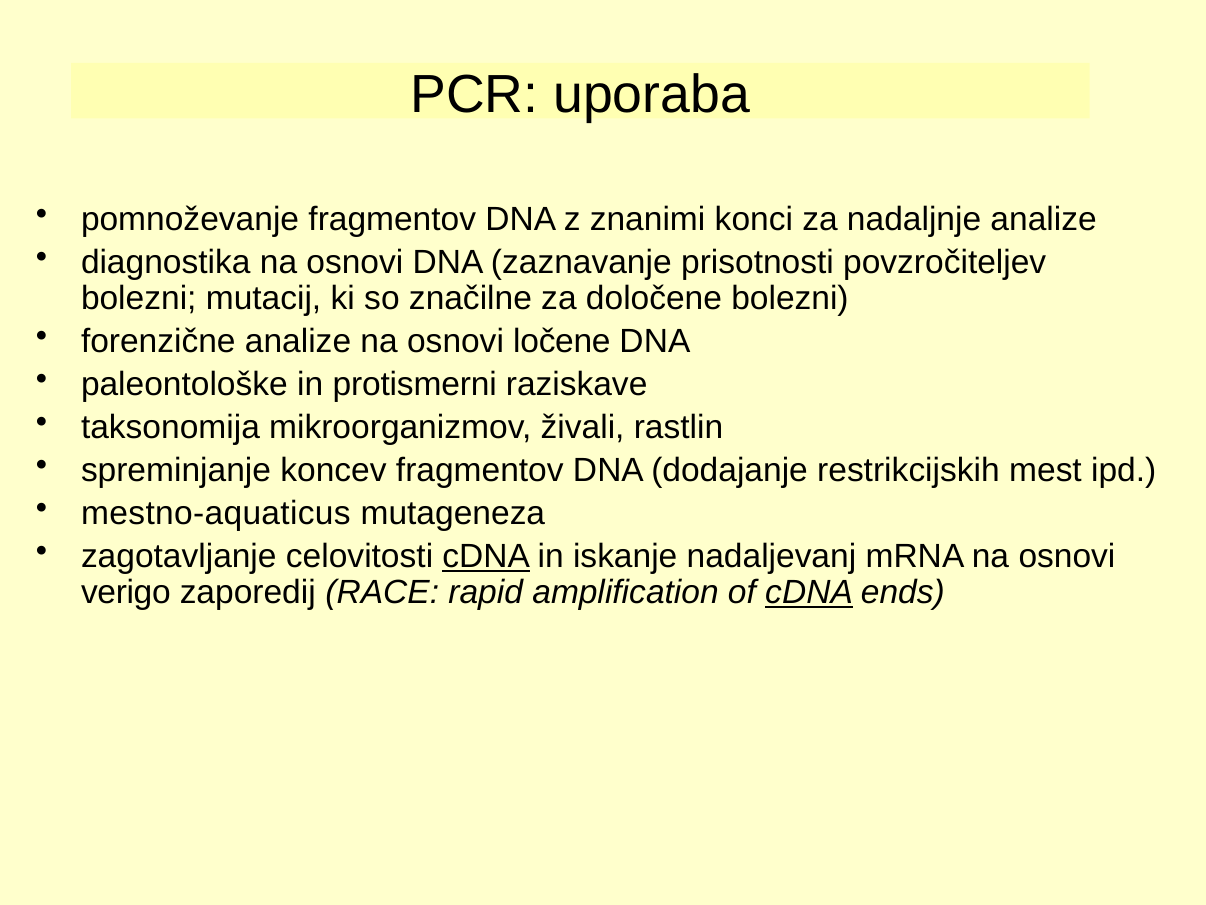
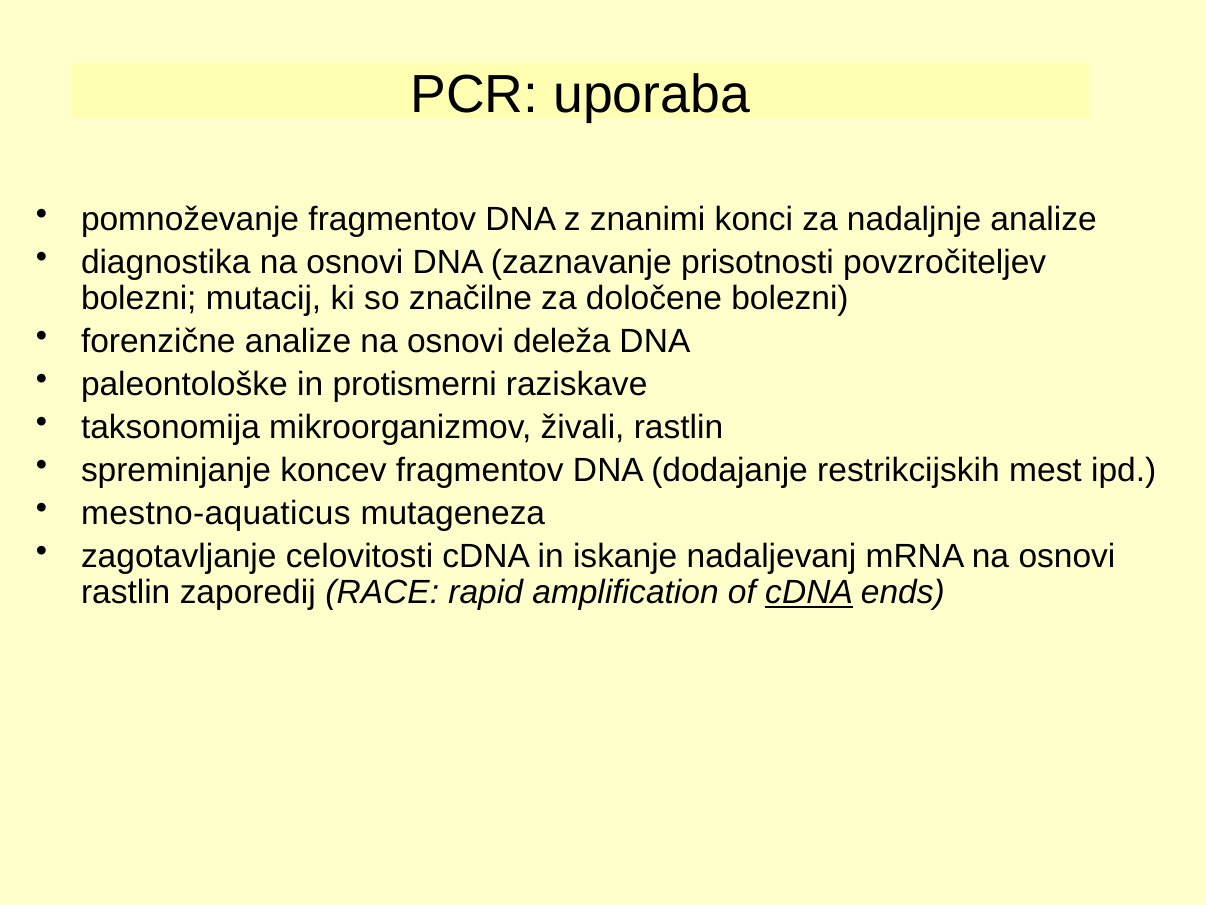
ločene: ločene -> deleža
cDNA at (486, 556) underline: present -> none
verigo at (126, 592): verigo -> rastlin
